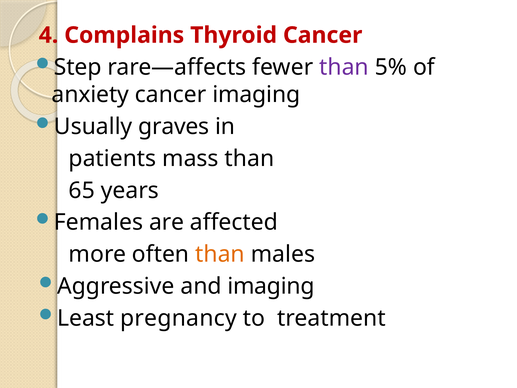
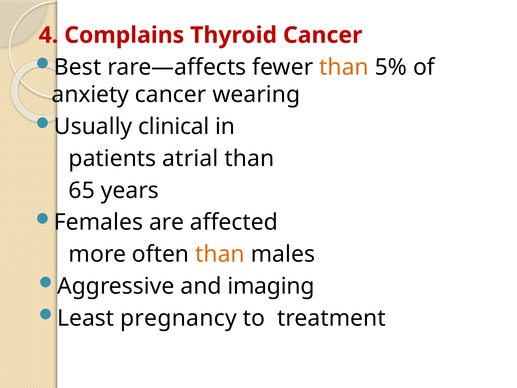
Step: Step -> Best
than at (344, 67) colour: purple -> orange
cancer imaging: imaging -> wearing
graves: graves -> clinical
mass: mass -> atrial
